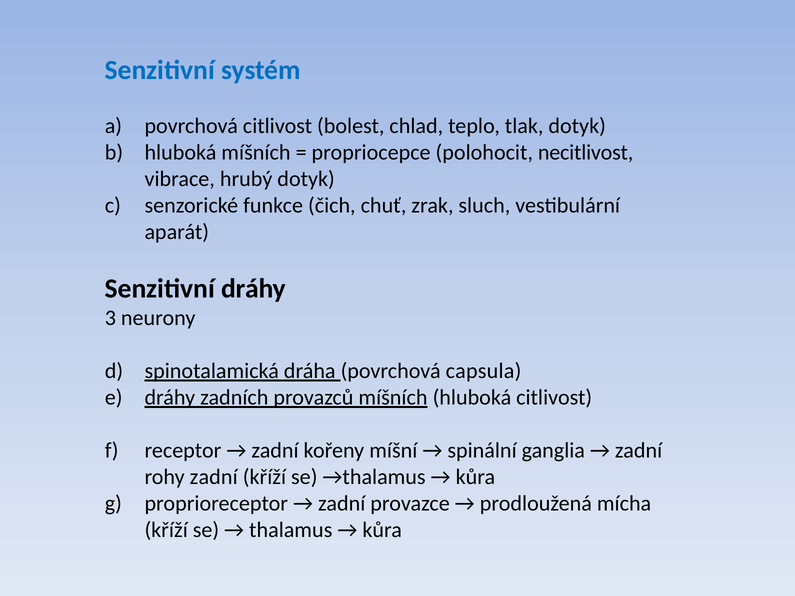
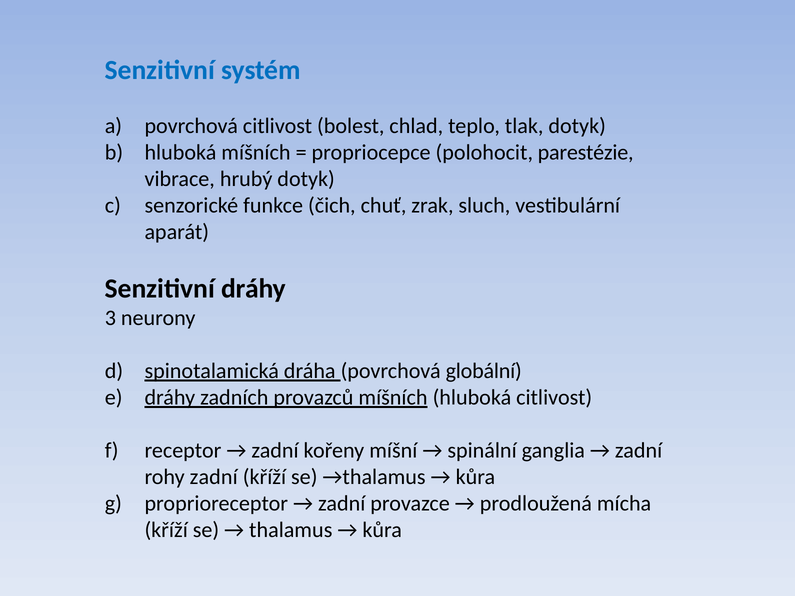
necitlivost: necitlivost -> parestézie
capsula: capsula -> globální
